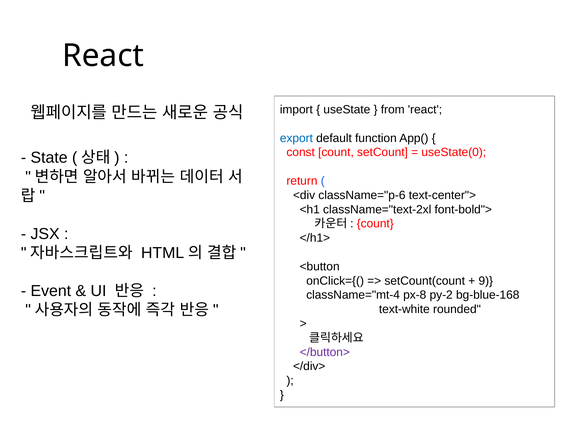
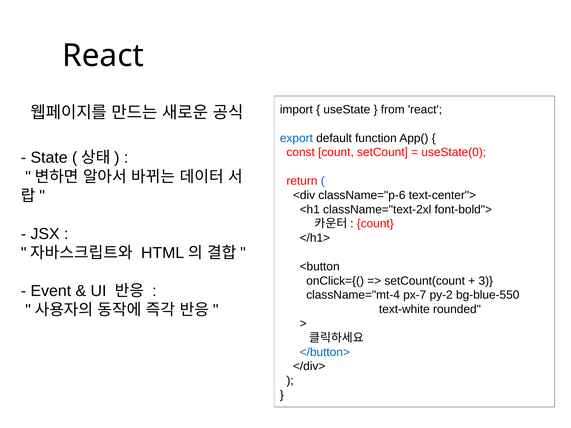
9: 9 -> 3
px-8: px-8 -> px-7
bg-blue-168: bg-blue-168 -> bg-blue-550
</button> colour: purple -> blue
